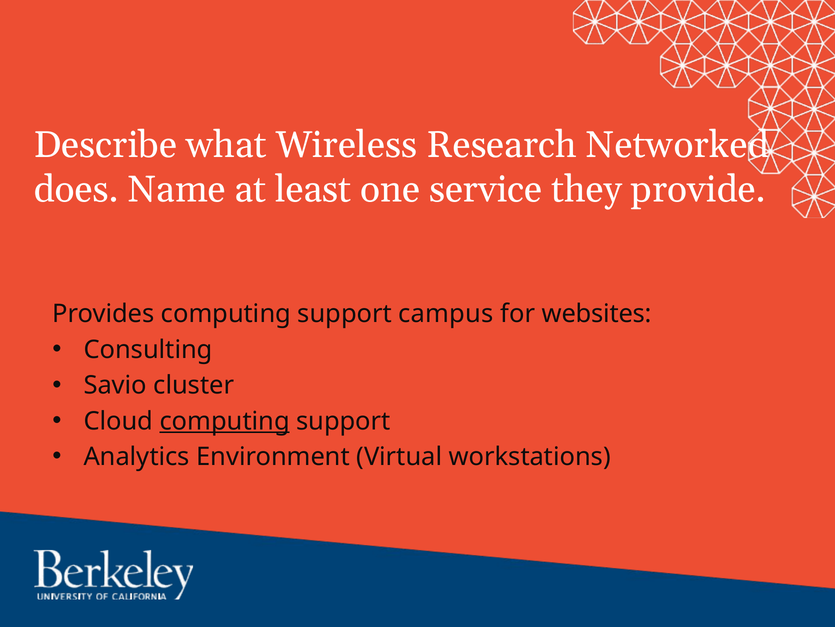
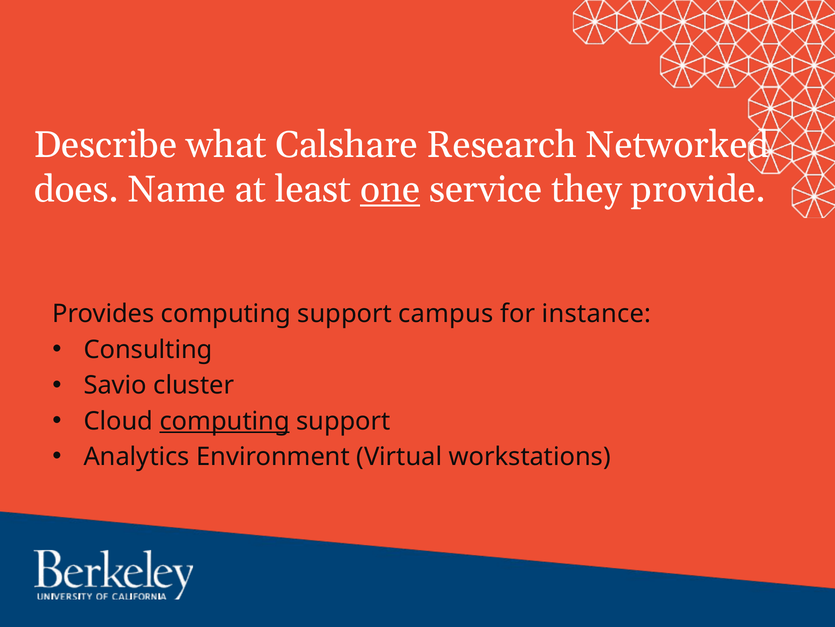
Wireless: Wireless -> Calshare
one underline: none -> present
websites: websites -> instance
